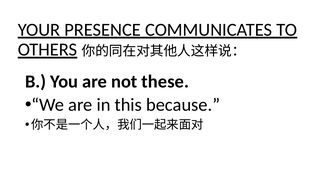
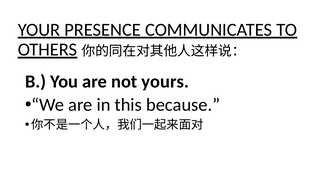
these: these -> yours
